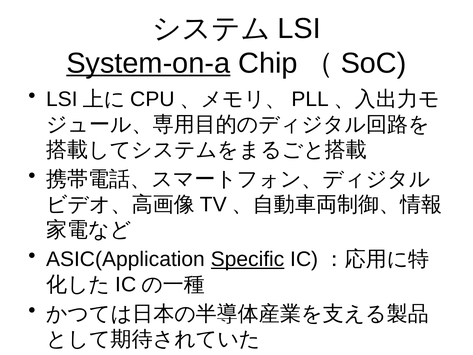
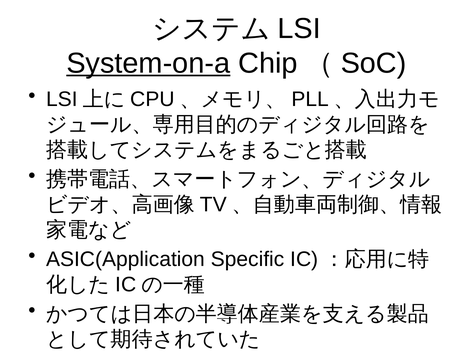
Specific underline: present -> none
